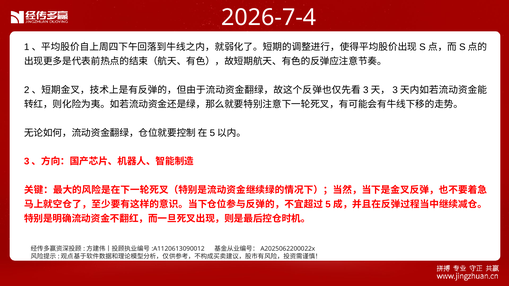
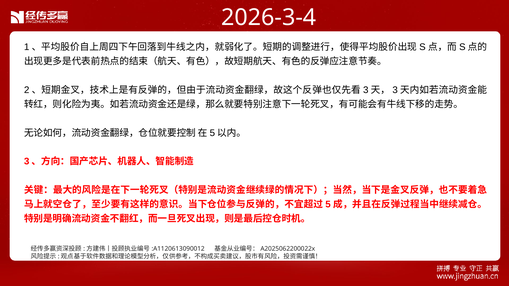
2026-7-4: 2026-7-4 -> 2026-3-4
